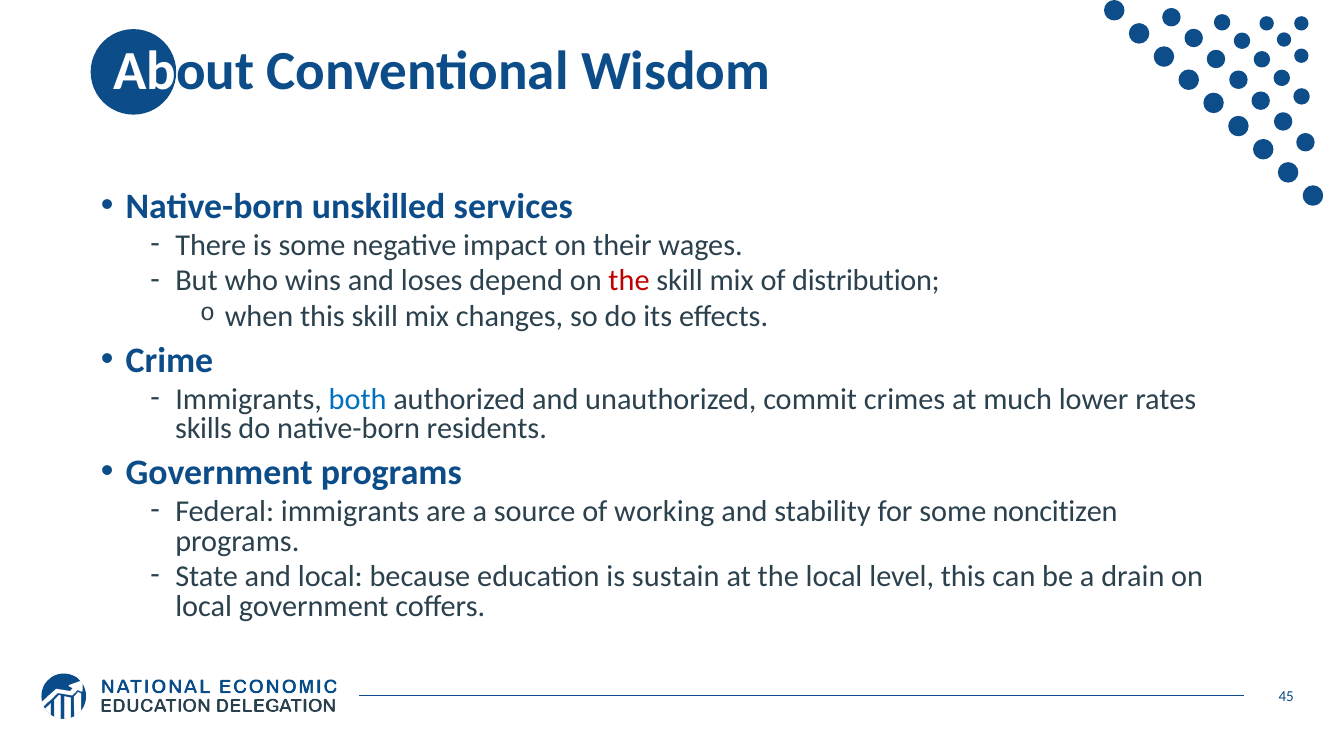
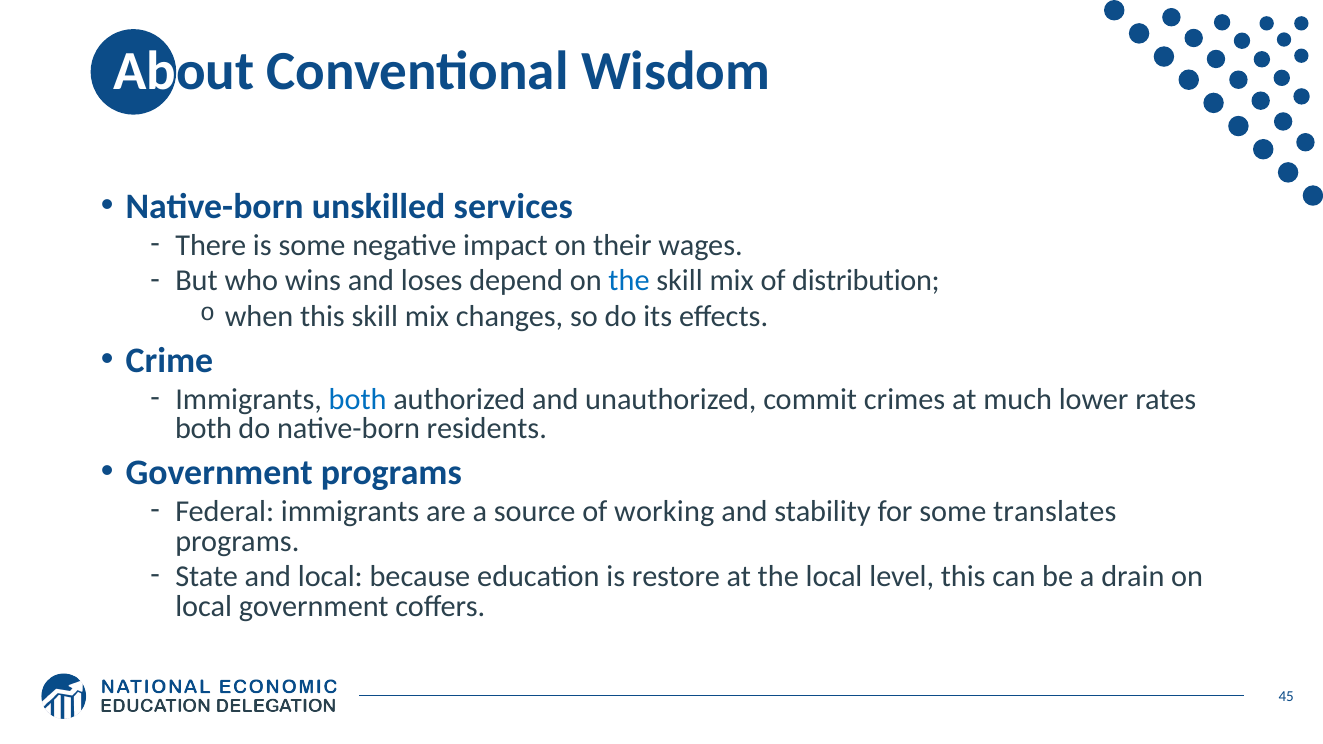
the at (629, 281) colour: red -> blue
skills at (204, 429): skills -> both
noncitizen: noncitizen -> translates
sustain: sustain -> restore
